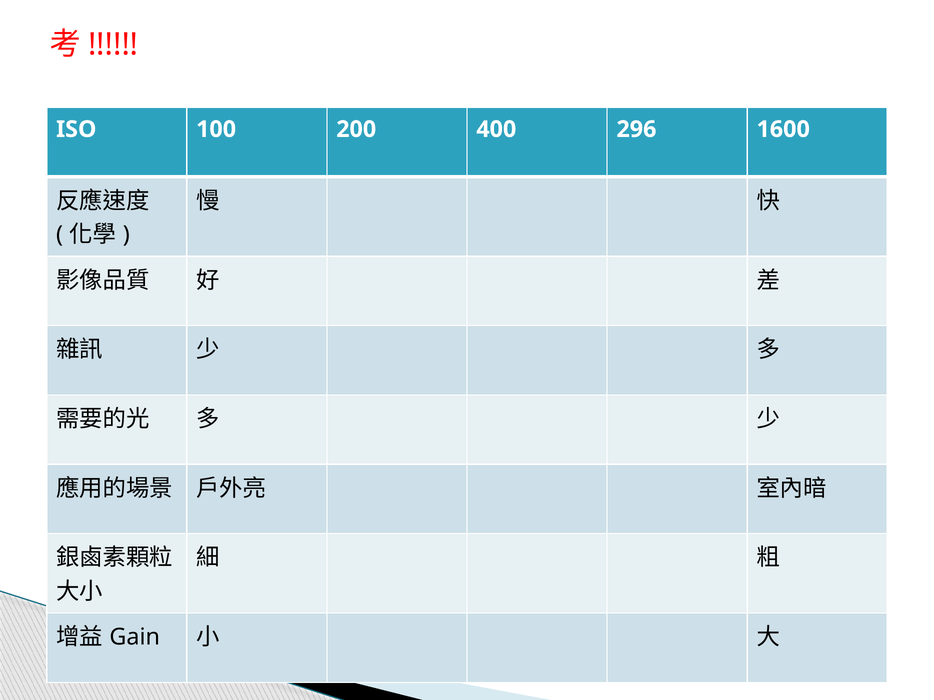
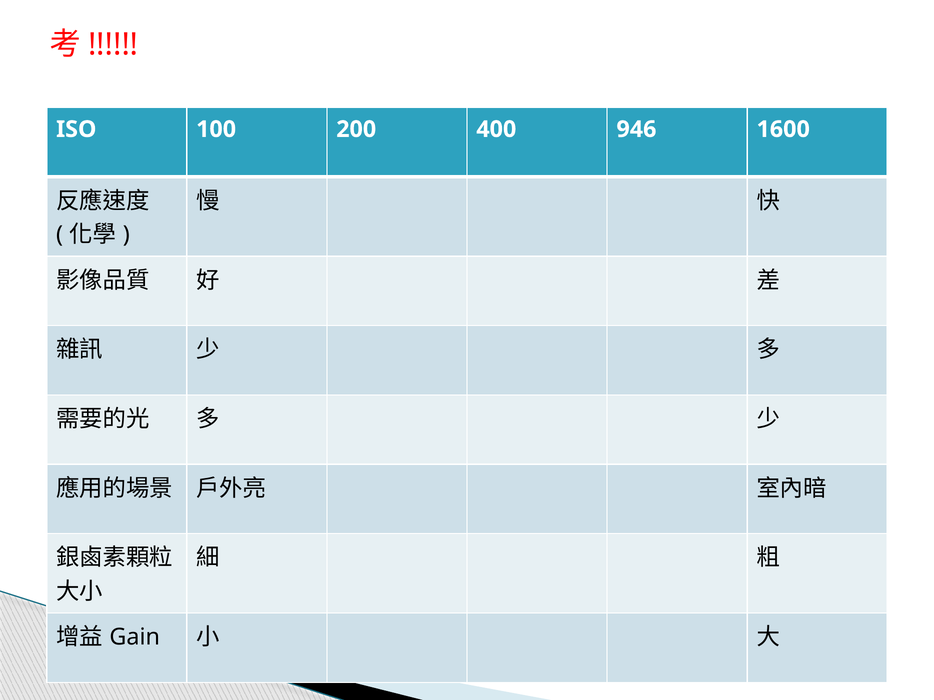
296: 296 -> 946
